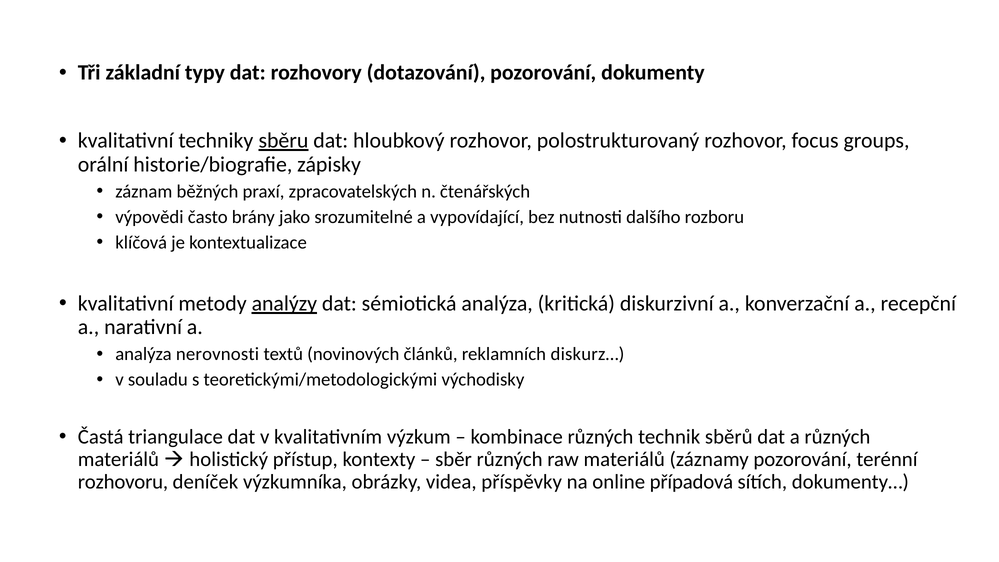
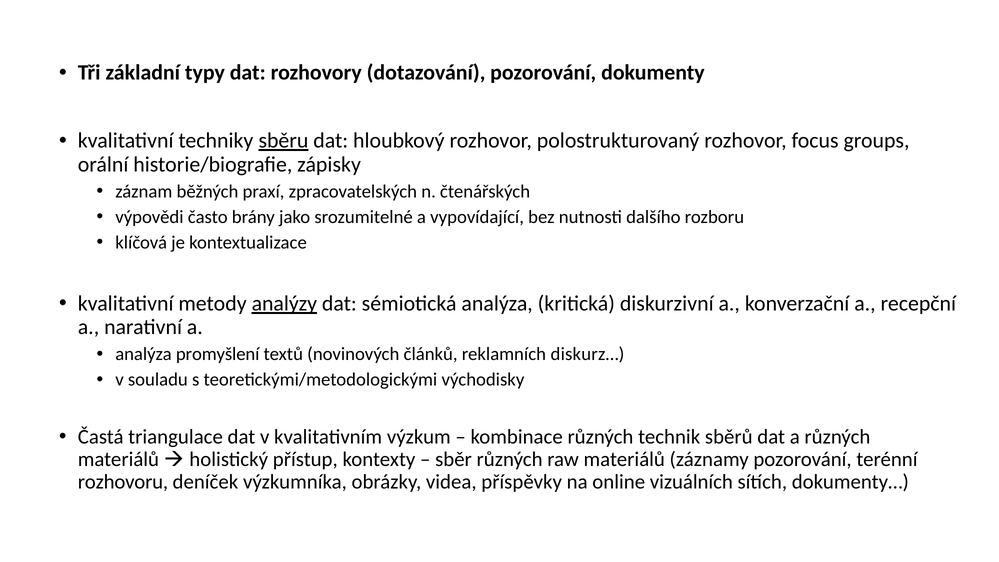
nerovnosti: nerovnosti -> promyšlení
případová: případová -> vizuálních
